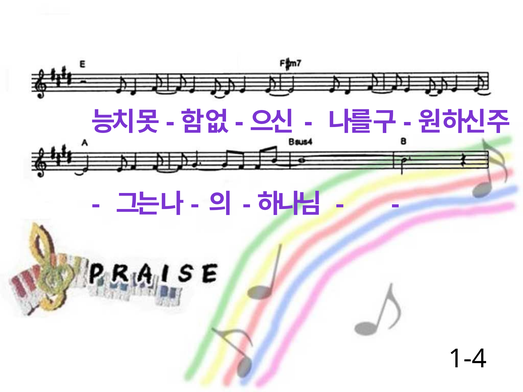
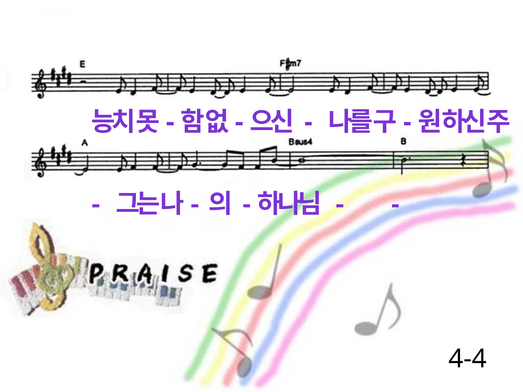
1-4: 1-4 -> 4-4
